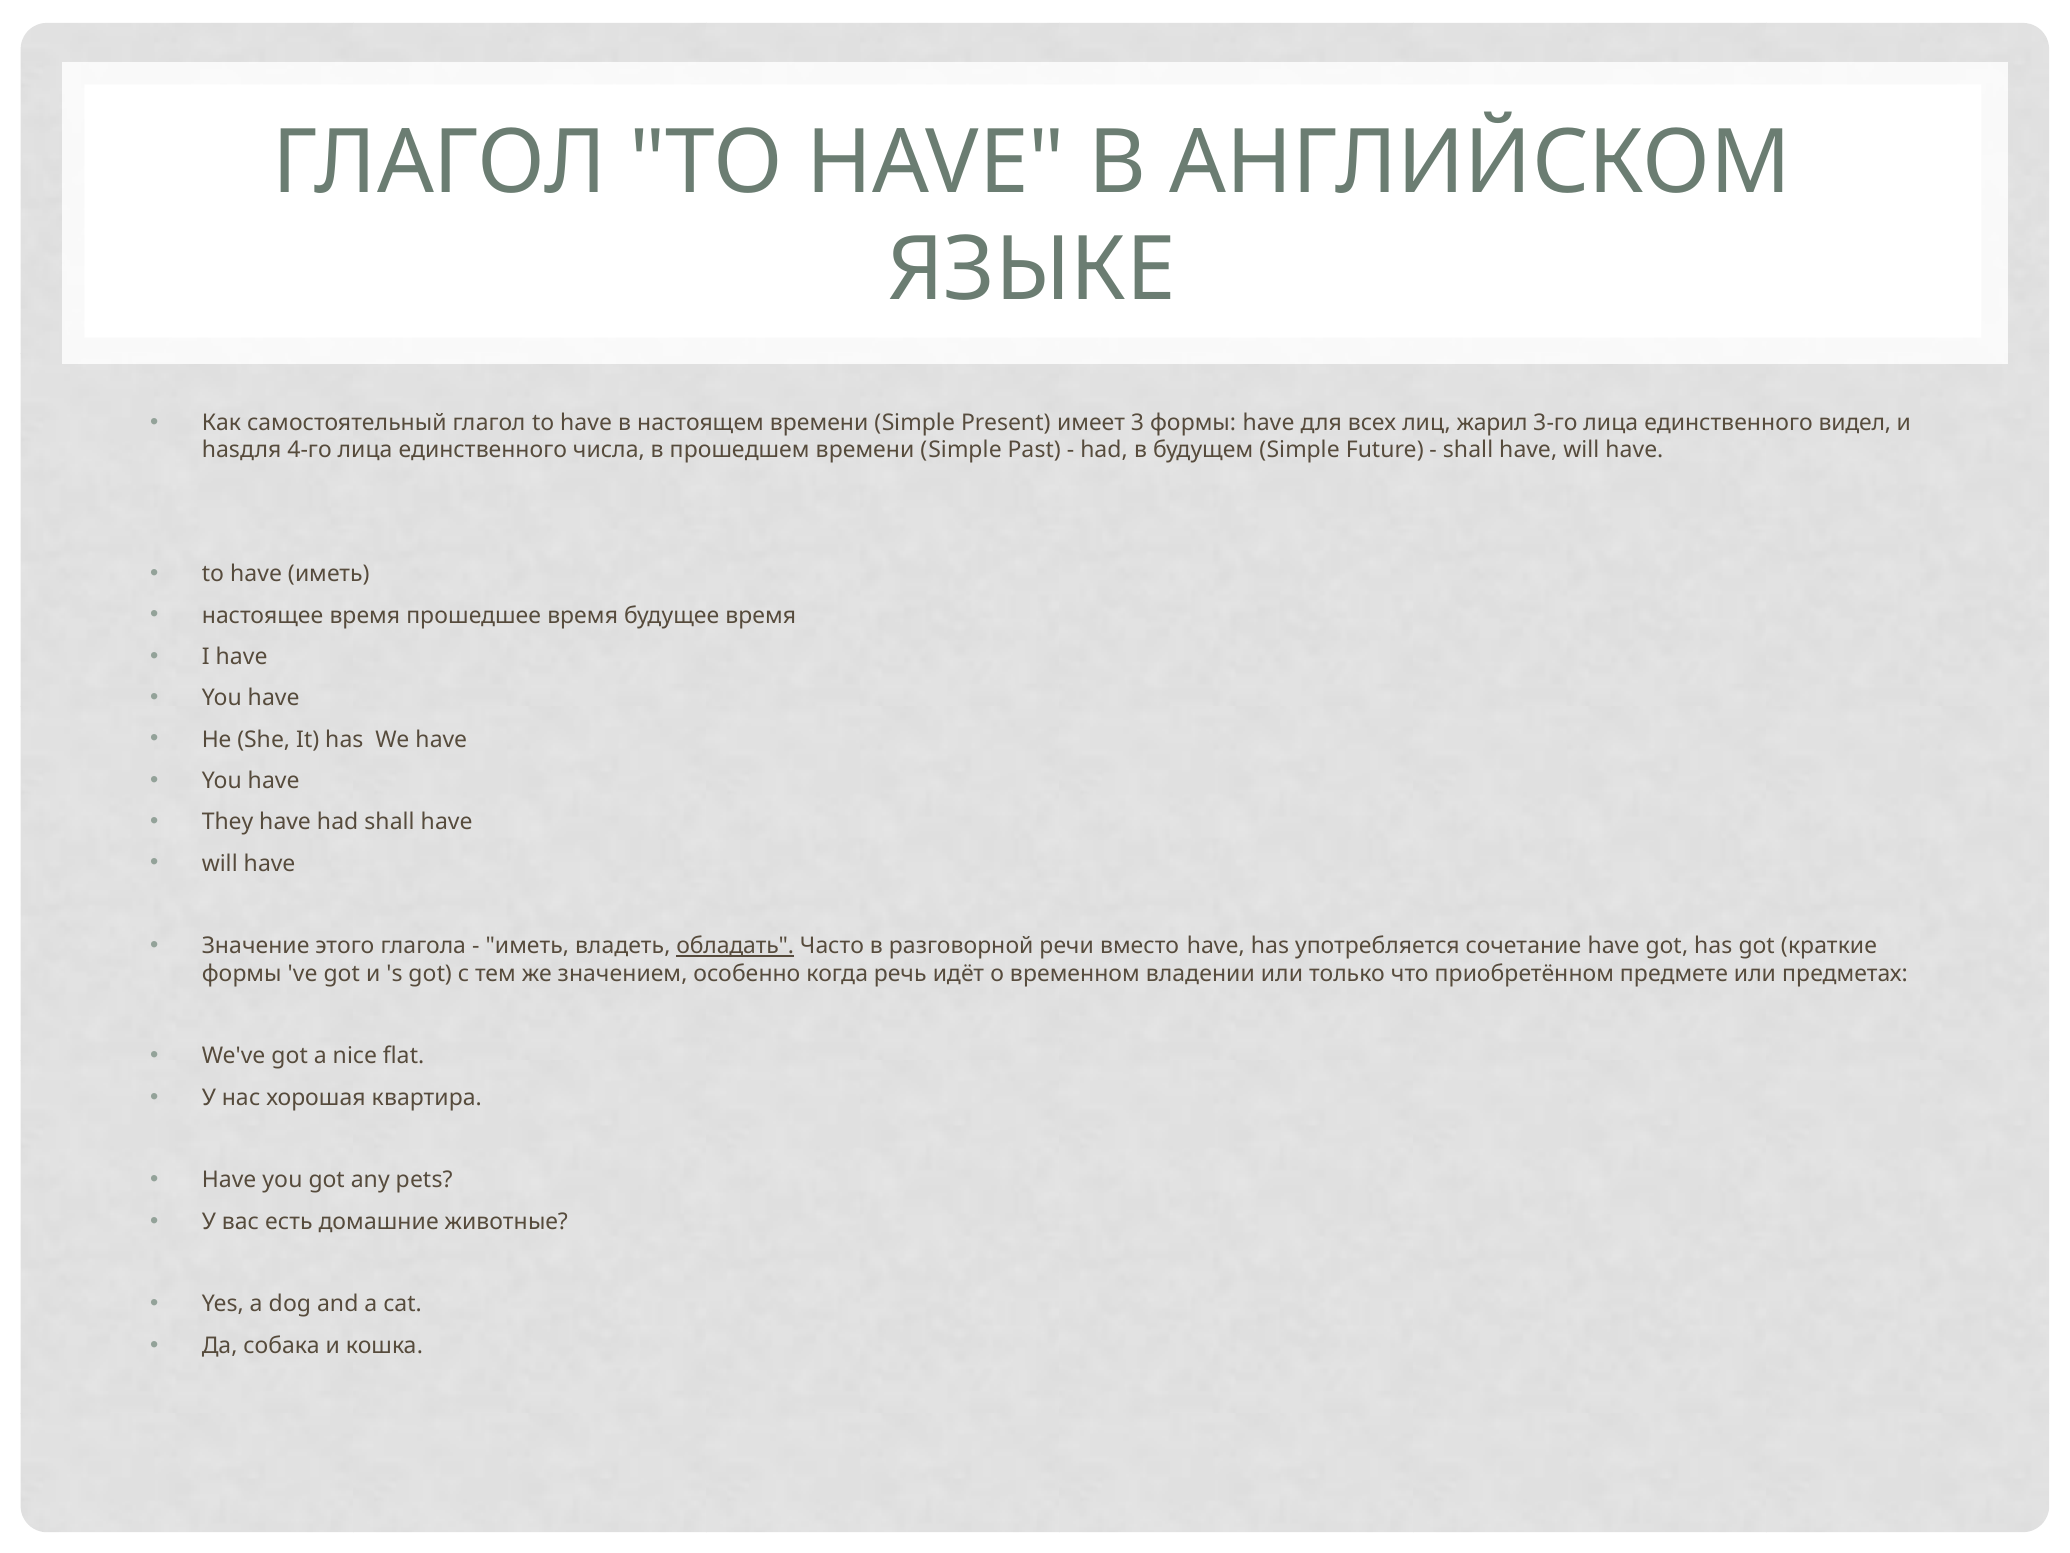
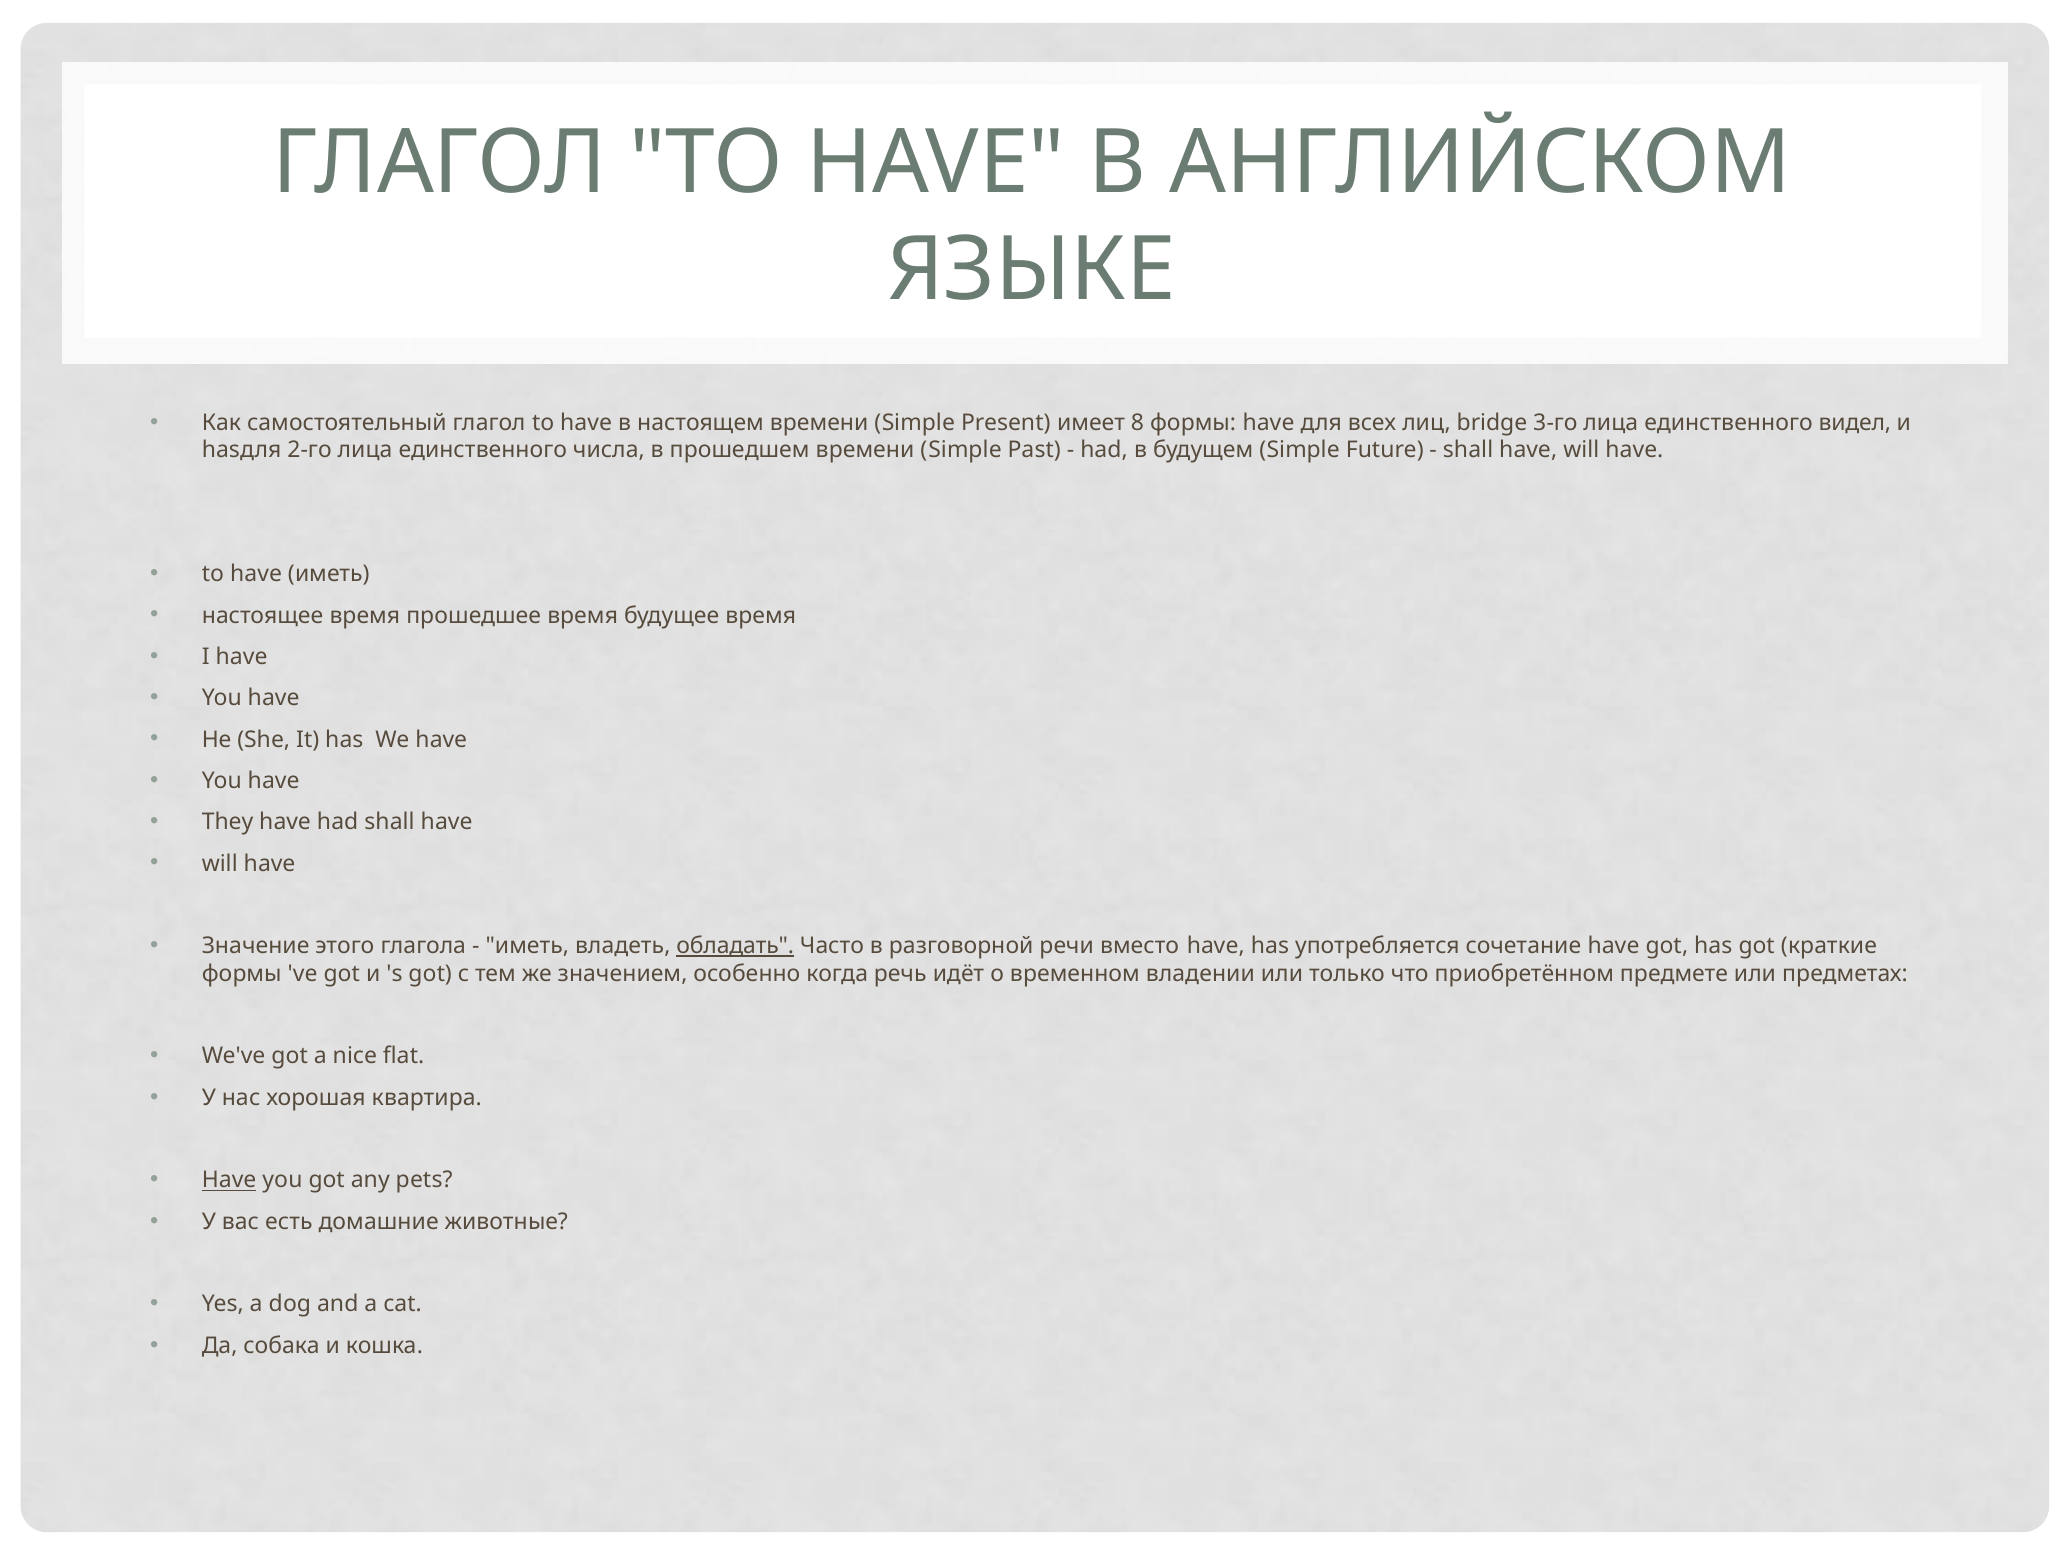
3: 3 -> 8
жарил: жарил -> bridge
4-го: 4-го -> 2-го
Have at (229, 1180) underline: none -> present
